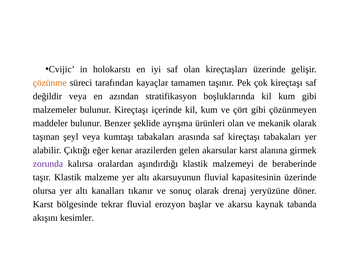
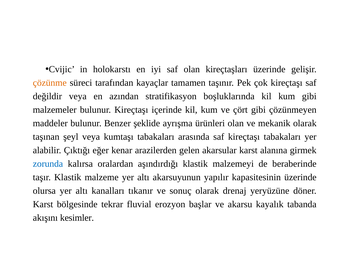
zorunda colour: purple -> blue
akarsuyunun fluvial: fluvial -> yapılır
kaynak: kaynak -> kayalık
